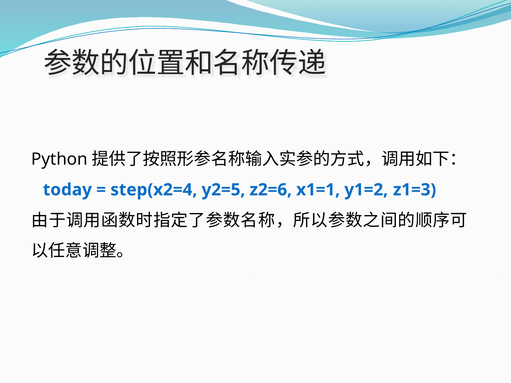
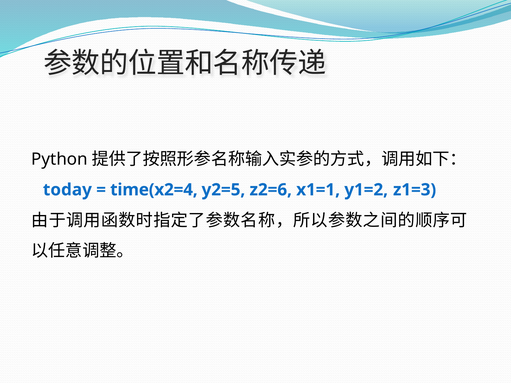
step(x2=4: step(x2=4 -> time(x2=4
